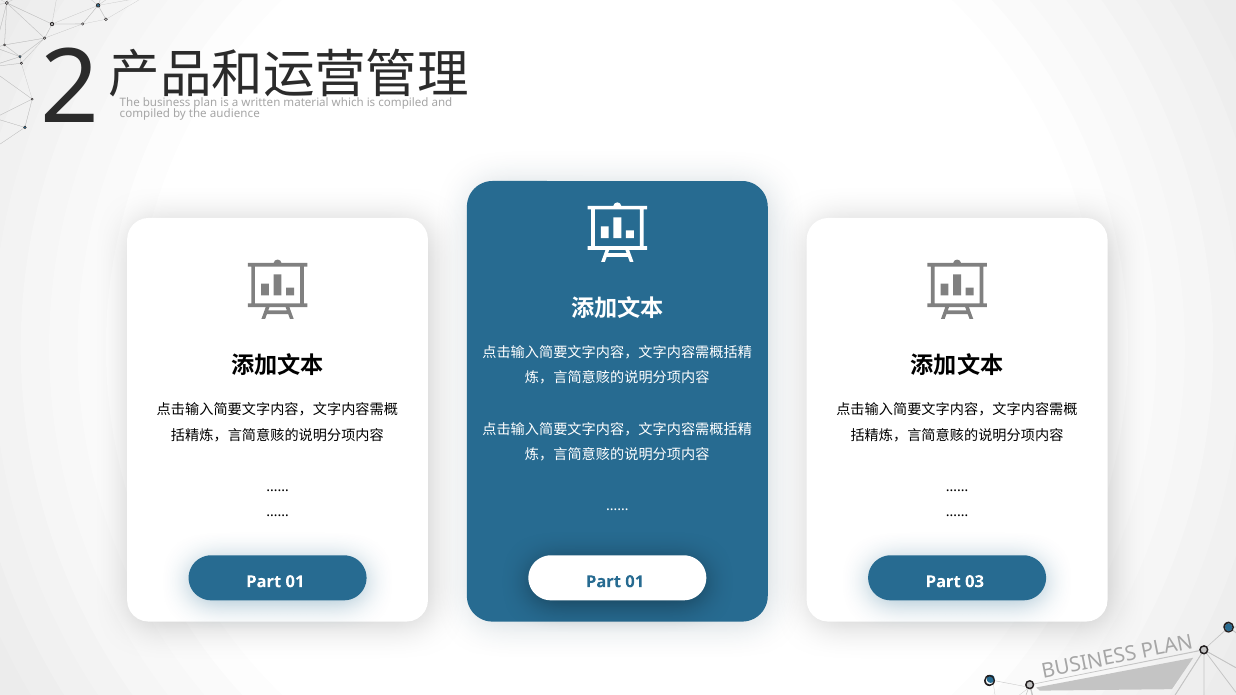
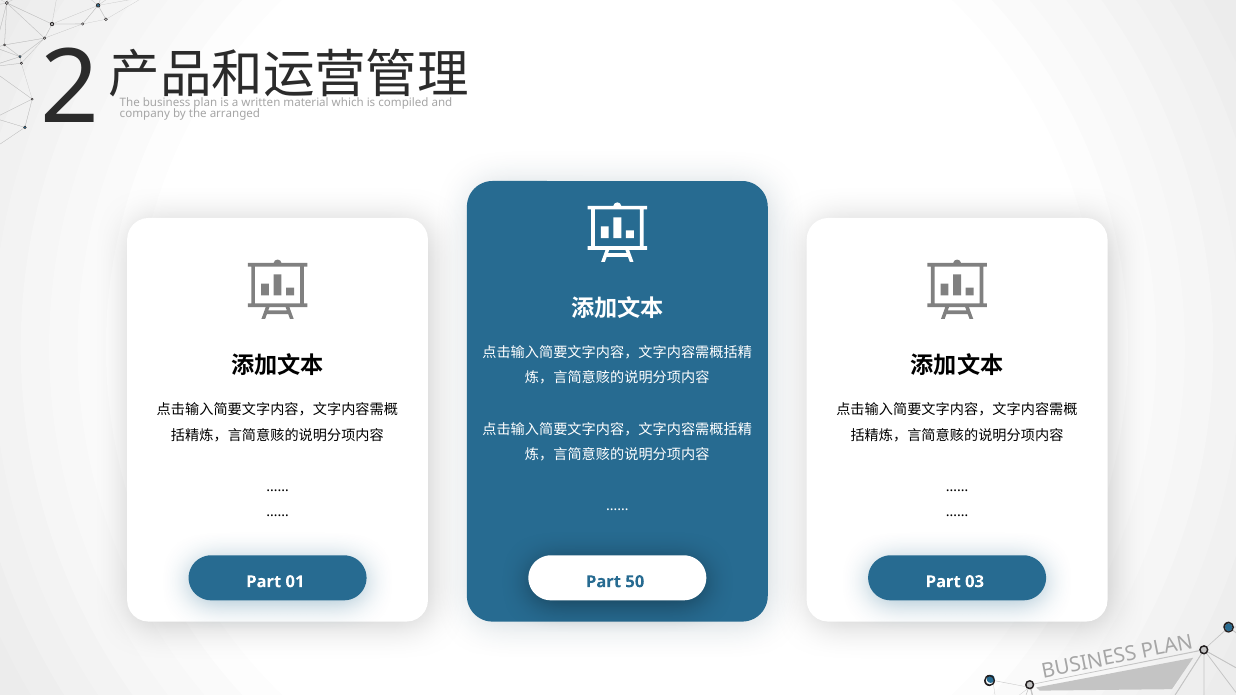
compiled at (145, 114): compiled -> company
audience: audience -> arranged
01 at (635, 582): 01 -> 50
